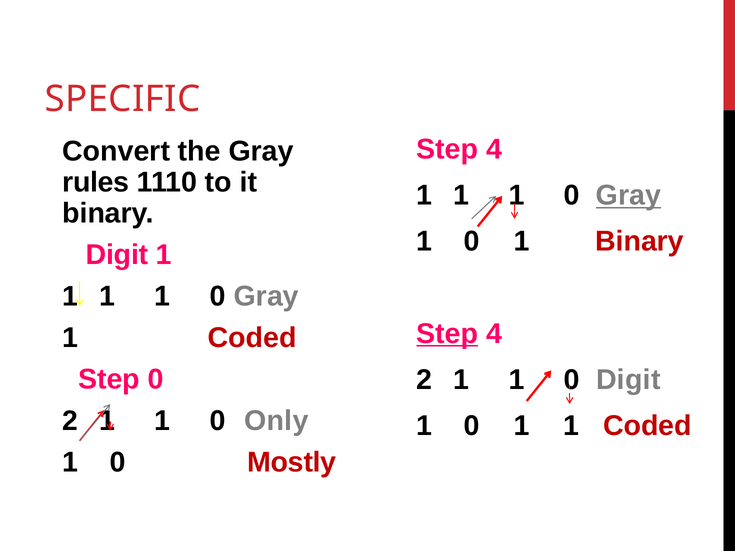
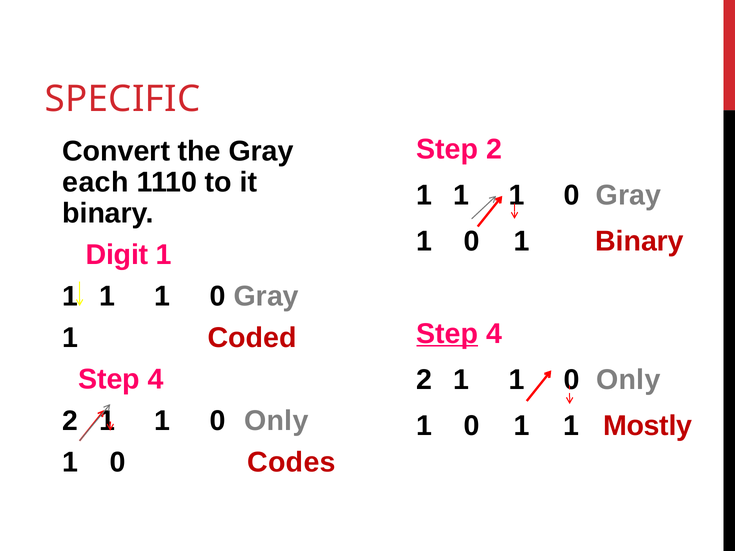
4 at (494, 149): 4 -> 2
rules: rules -> each
Gray at (628, 195) underline: present -> none
0 at (156, 379): 0 -> 4
Digit at (628, 380): Digit -> Only
1 1 Coded: Coded -> Mostly
Mostly: Mostly -> Codes
